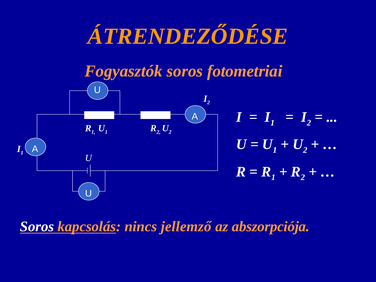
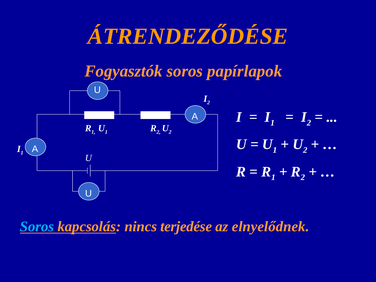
fotometriai: fotometriai -> papírlapok
Soros at (37, 227) colour: white -> light blue
jellemző: jellemző -> terjedése
abszorpciója: abszorpciója -> elnyelődnek
